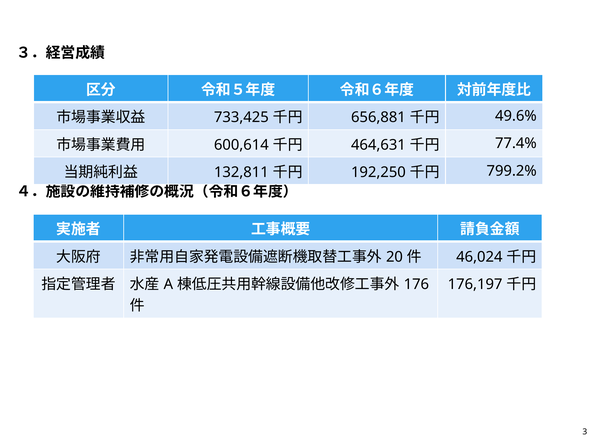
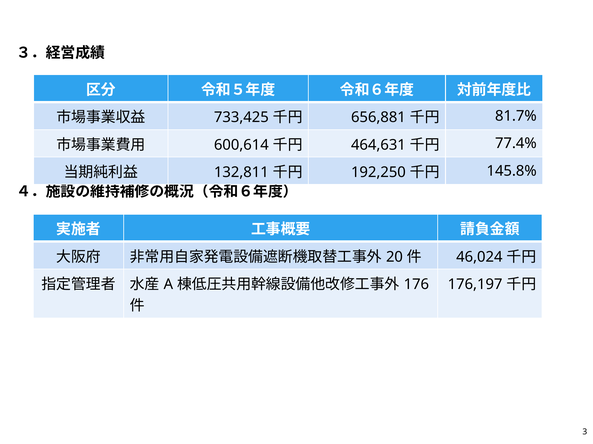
49.6%: 49.6% -> 81.7%
799.2%: 799.2% -> 145.8%
